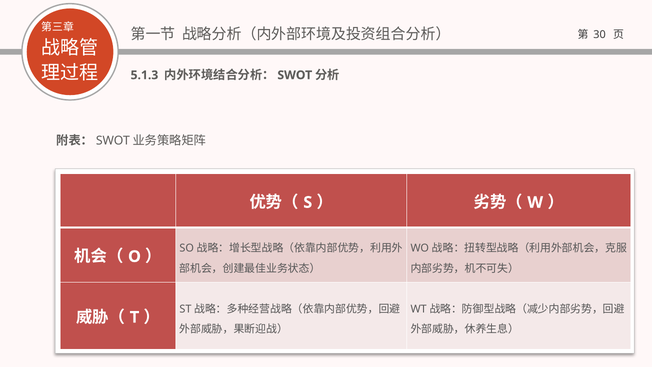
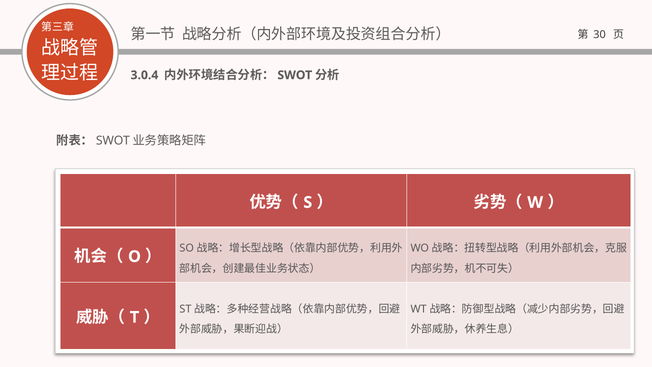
5.1.3: 5.1.3 -> 3.0.4
